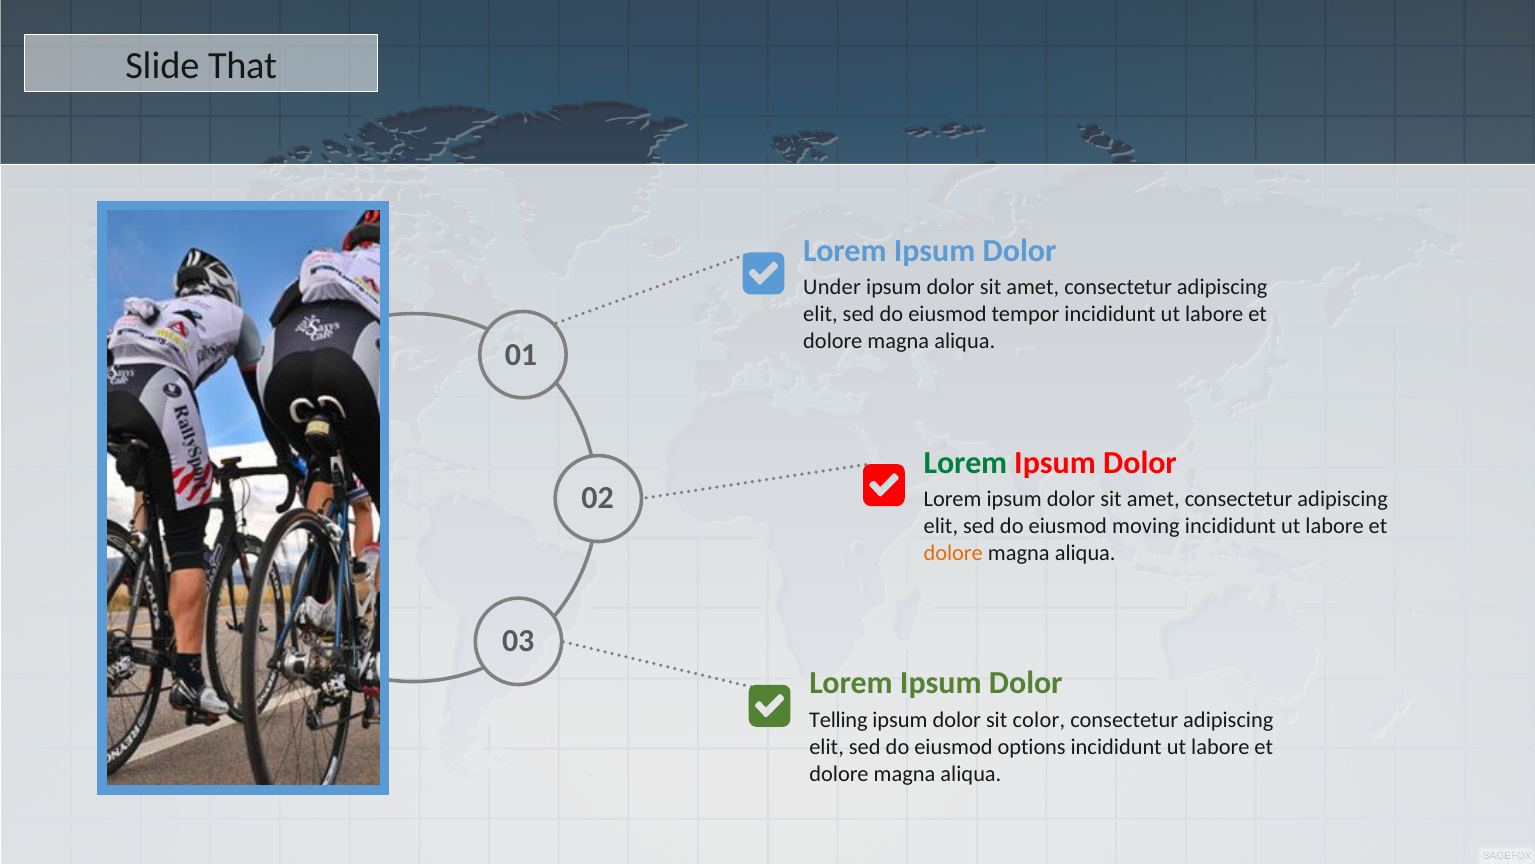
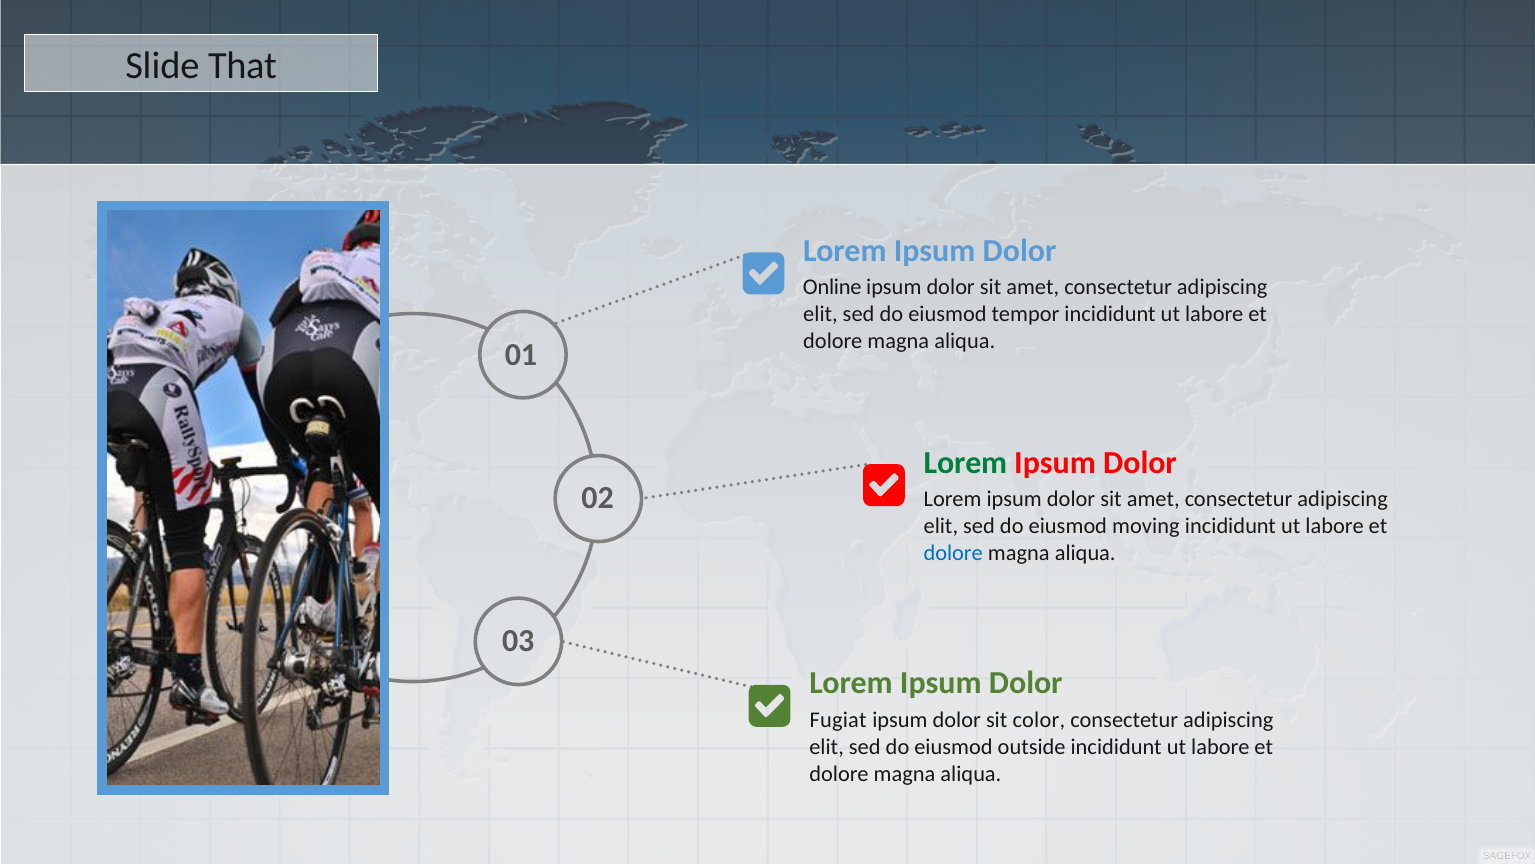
Under: Under -> Online
dolore at (953, 553) colour: orange -> blue
Telling: Telling -> Fugiat
options: options -> outside
